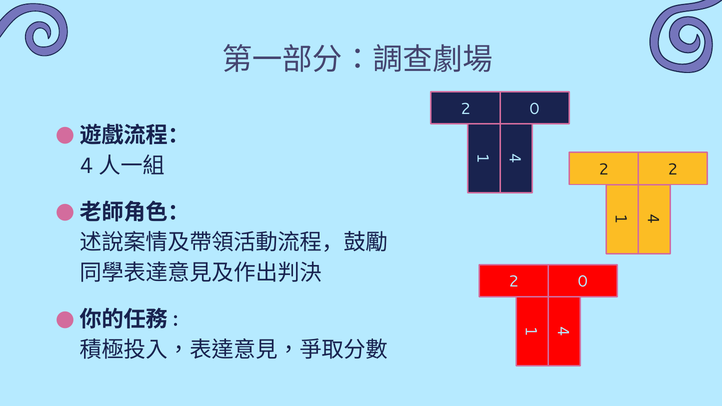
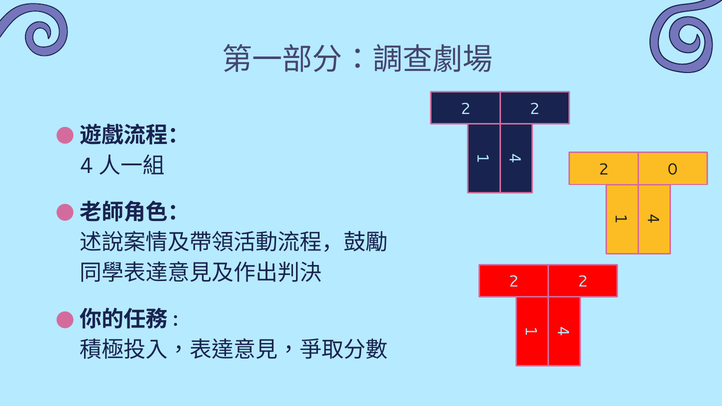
0 at (535, 109): 0 -> 2
2 2: 2 -> 0
0 at (583, 282): 0 -> 2
